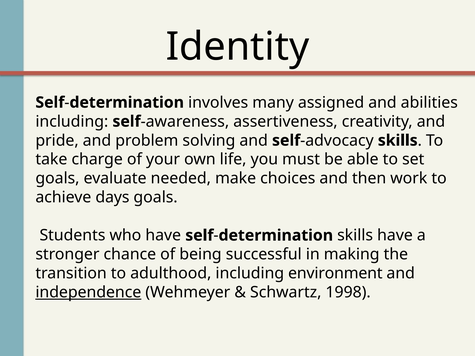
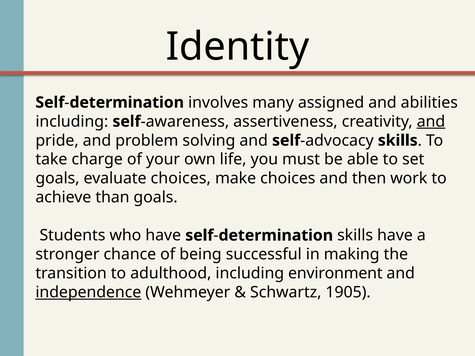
and at (431, 122) underline: none -> present
evaluate needed: needed -> choices
days: days -> than
1998: 1998 -> 1905
